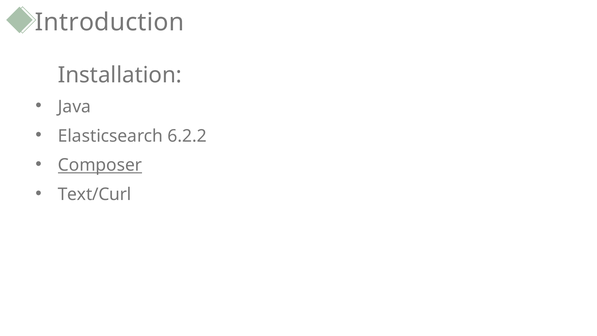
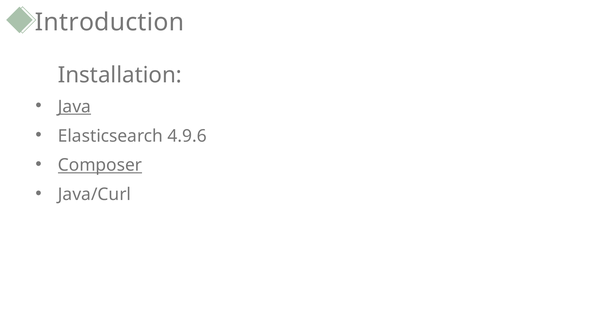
Java underline: none -> present
6.2.2: 6.2.2 -> 4.9.6
Text/Curl: Text/Curl -> Java/Curl
